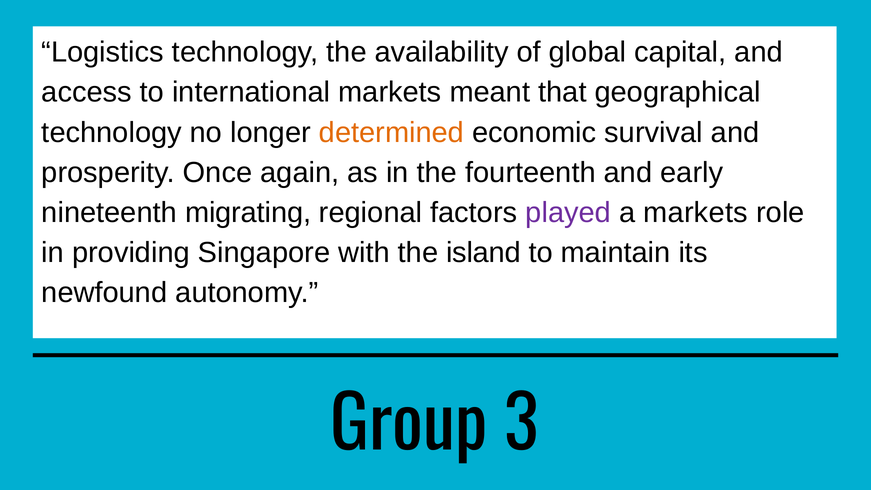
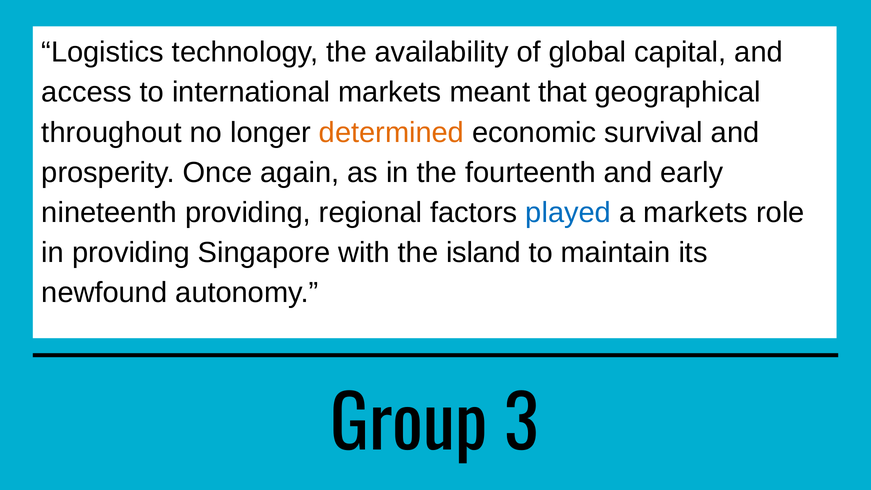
technology at (112, 132): technology -> throughout
nineteenth migrating: migrating -> providing
played colour: purple -> blue
